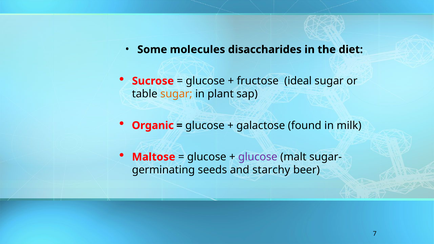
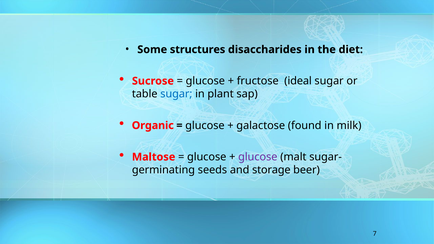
molecules: molecules -> structures
sugar at (176, 94) colour: orange -> blue
starchy: starchy -> storage
